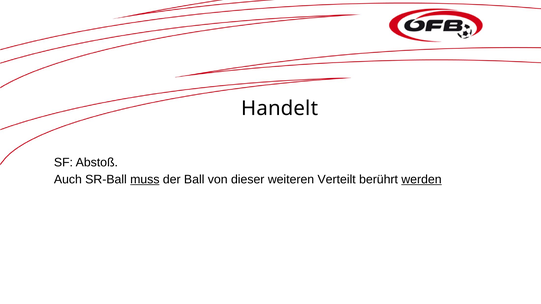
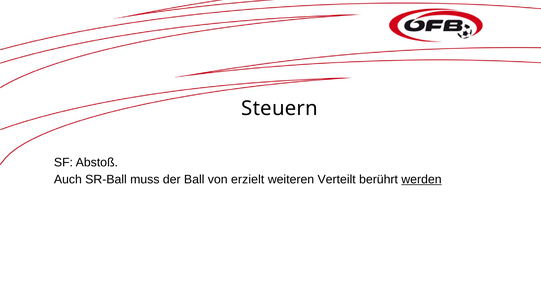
Handelt: Handelt -> Steuern
muss underline: present -> none
dieser: dieser -> erzielt
